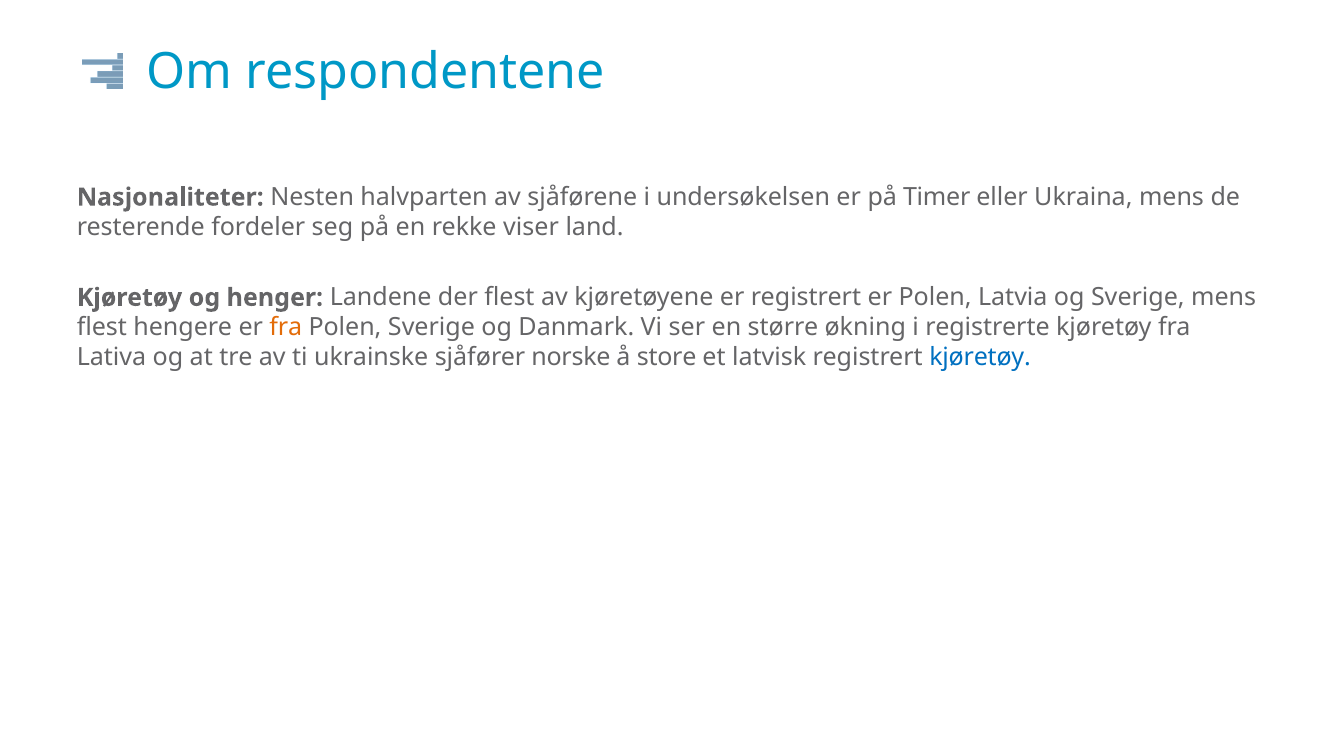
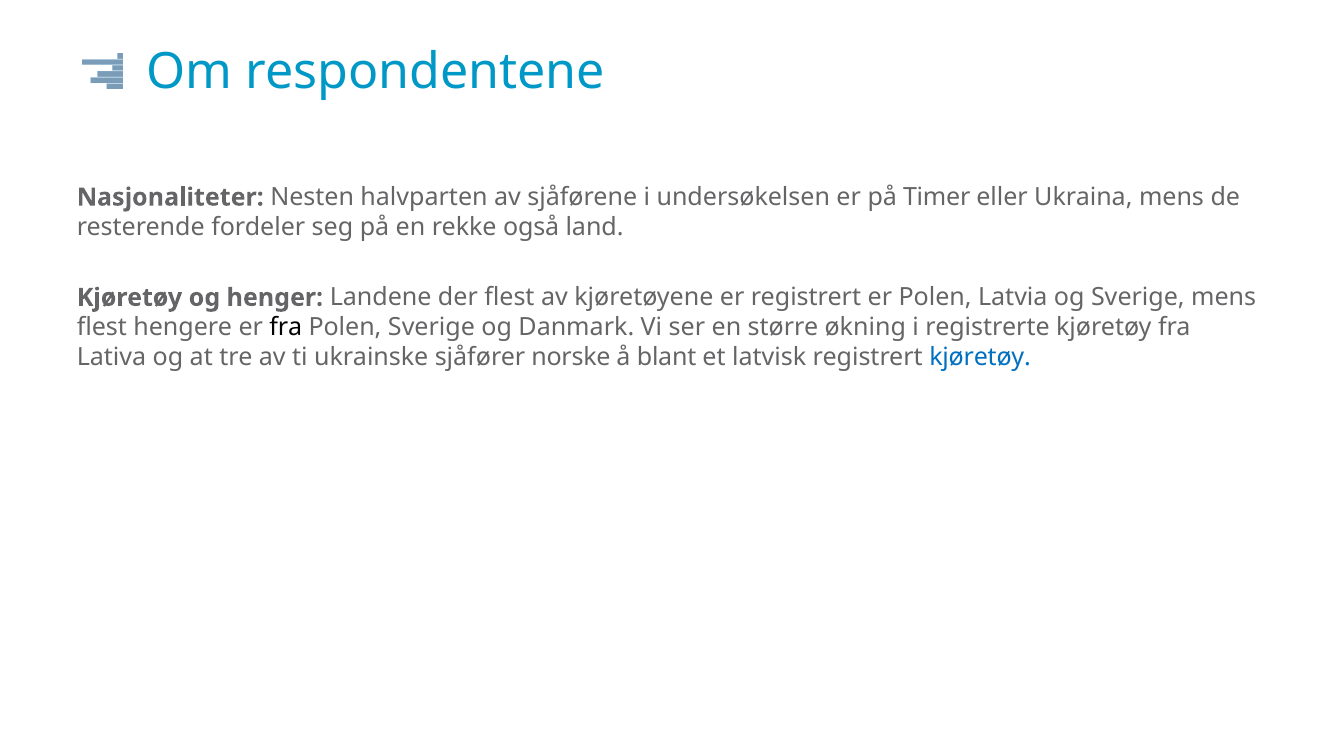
viser: viser -> også
fra at (286, 327) colour: orange -> black
store: store -> blant
